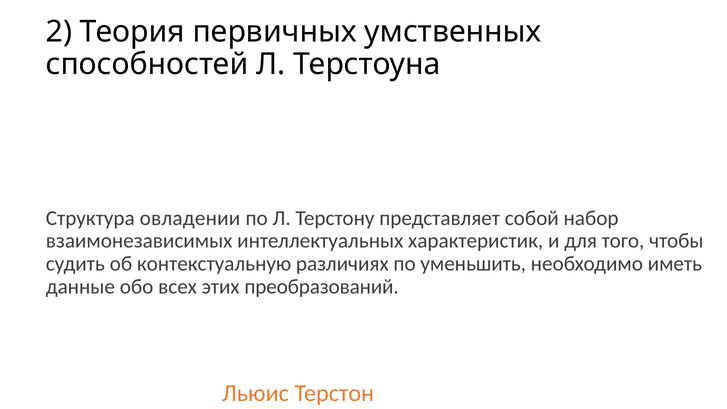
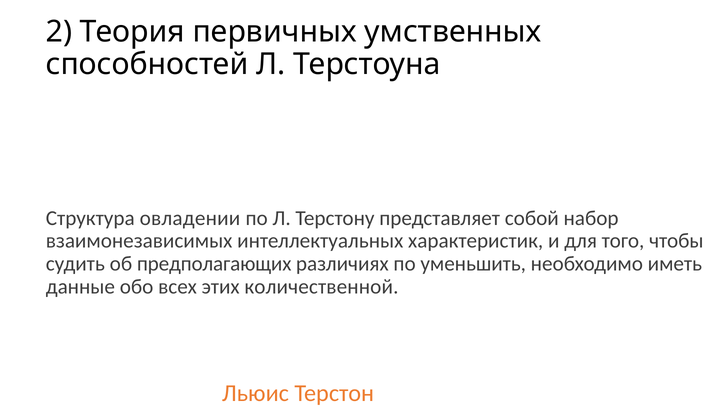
контекстуальную: контекстуальную -> предполагающих
преобразований: преобразований -> количественной
